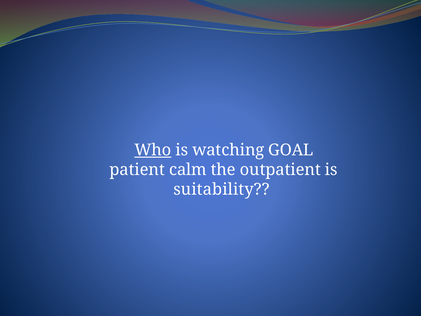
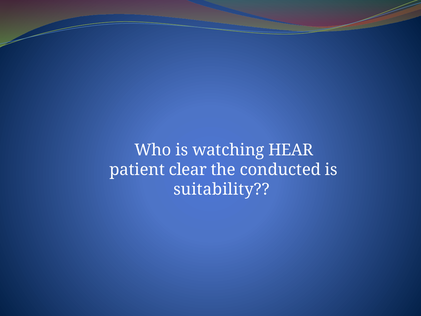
Who underline: present -> none
GOAL: GOAL -> HEAR
calm: calm -> clear
outpatient: outpatient -> conducted
